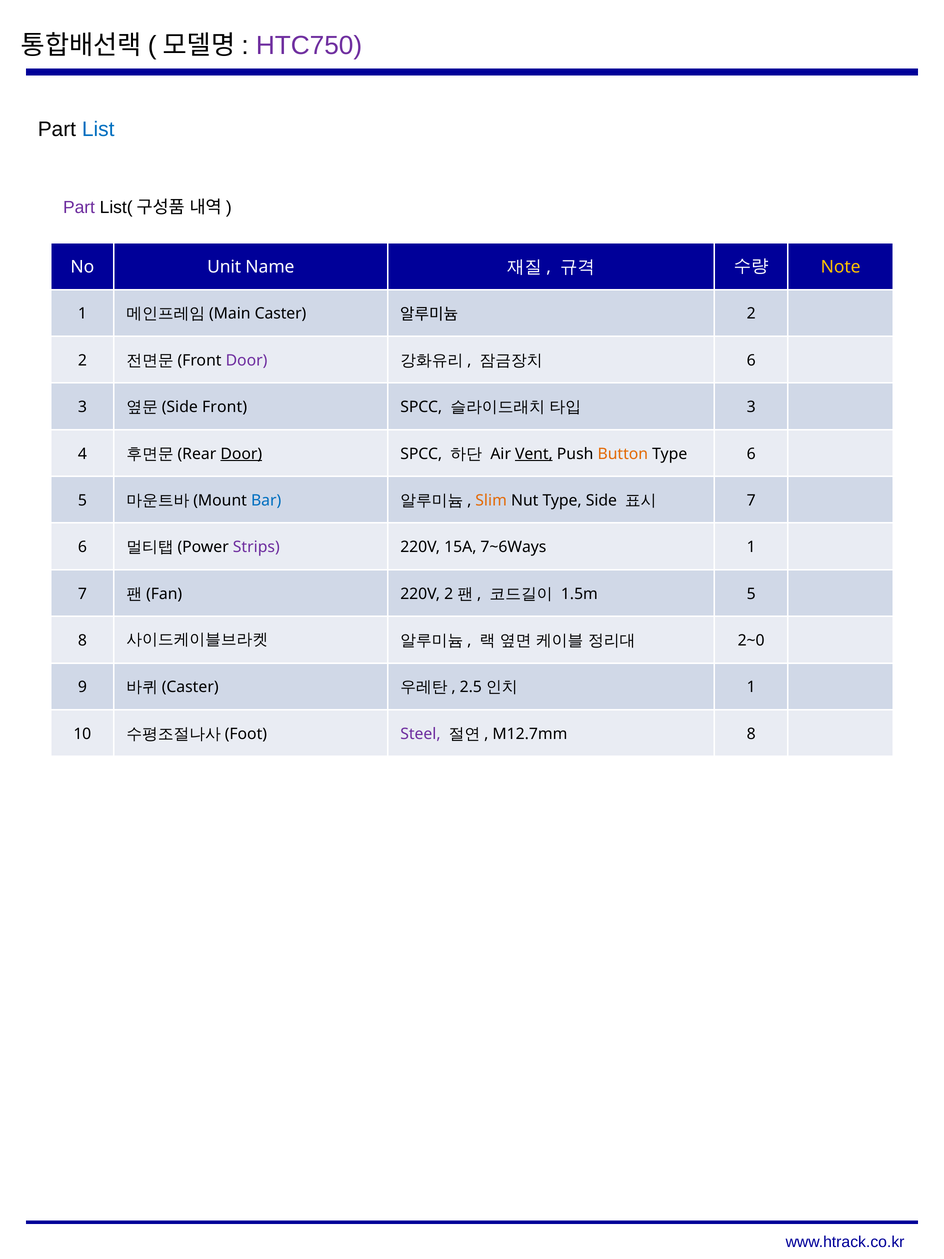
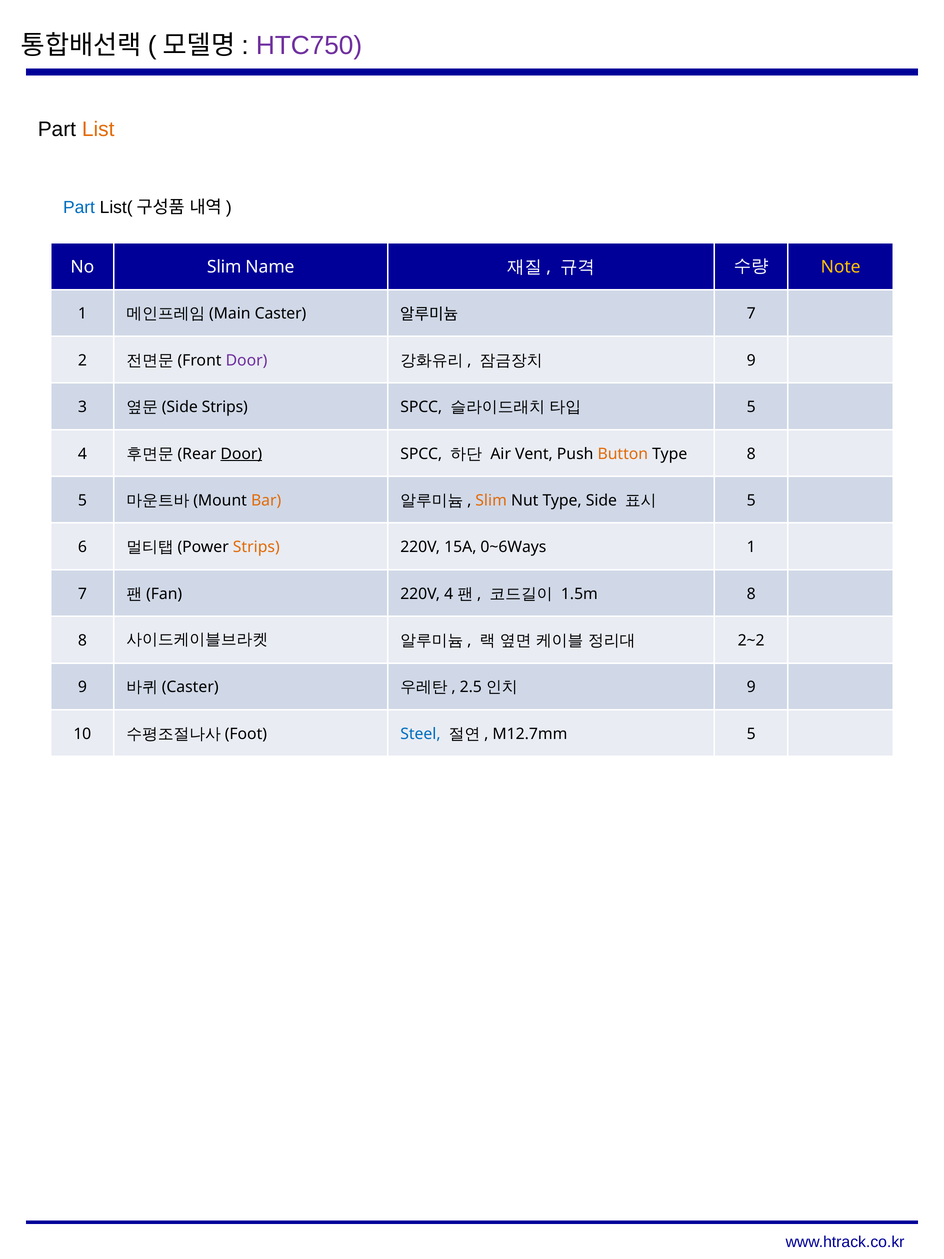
List colour: blue -> orange
Part at (79, 207) colour: purple -> blue
No Unit: Unit -> Slim
2 at (751, 314): 2 -> 7
6 at (751, 360): 6 -> 9
Front at (225, 407): Front -> Strips
3 at (751, 407): 3 -> 5
Vent underline: present -> none
Type 6: 6 -> 8
Bar colour: blue -> orange
7 at (751, 500): 7 -> 5
Strips at (256, 547) colour: purple -> orange
7~6Ways: 7~6Ways -> 0~6Ways
220V 2: 2 -> 4
1.5m 5: 5 -> 8
2~0: 2~0 -> 2~2
1 at (751, 687): 1 -> 9
Steel colour: purple -> blue
M12.7mm 8: 8 -> 5
